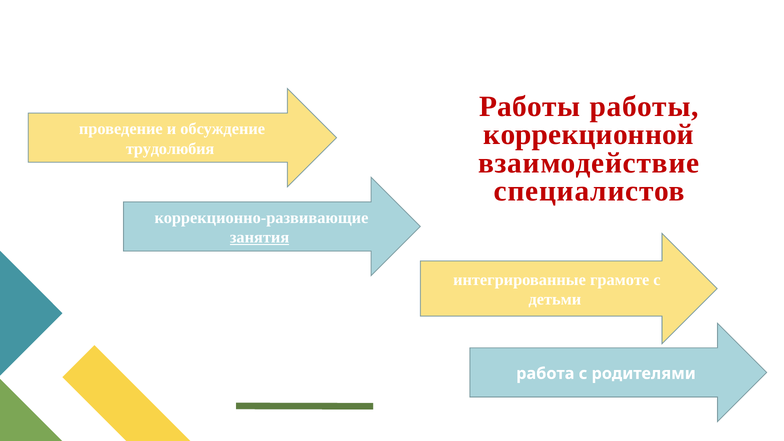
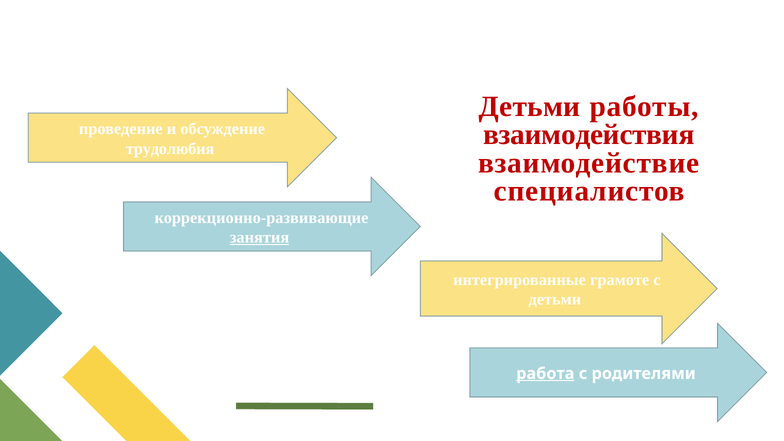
Работы at (530, 107): Работы -> Детьми
коррекционной: коррекционной -> взаимодействия
работа underline: none -> present
